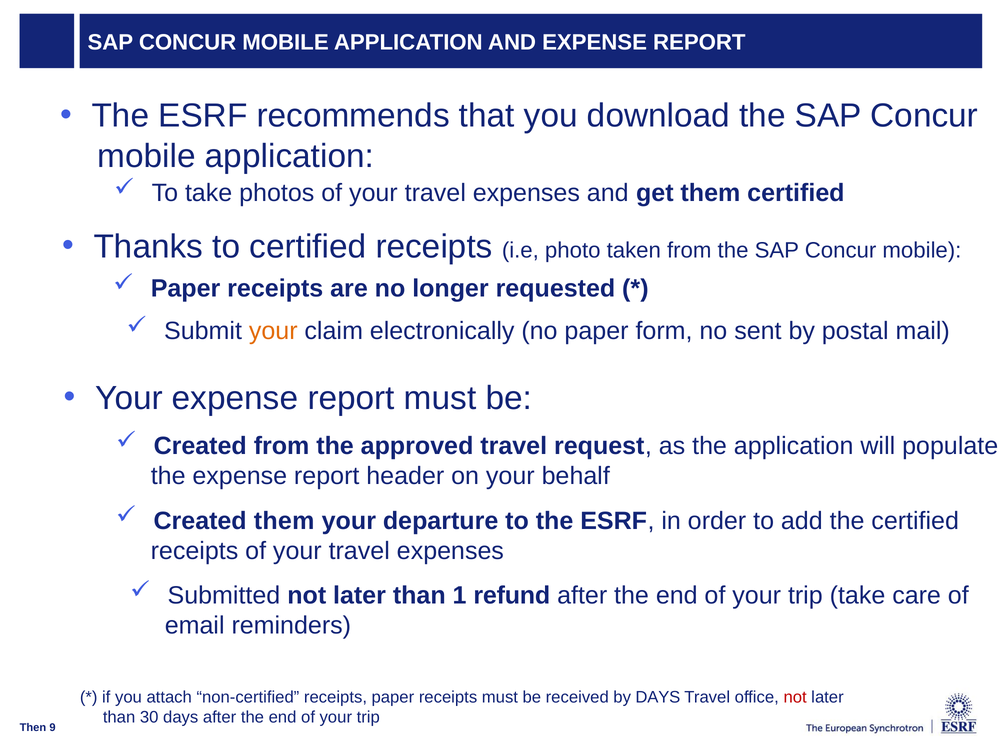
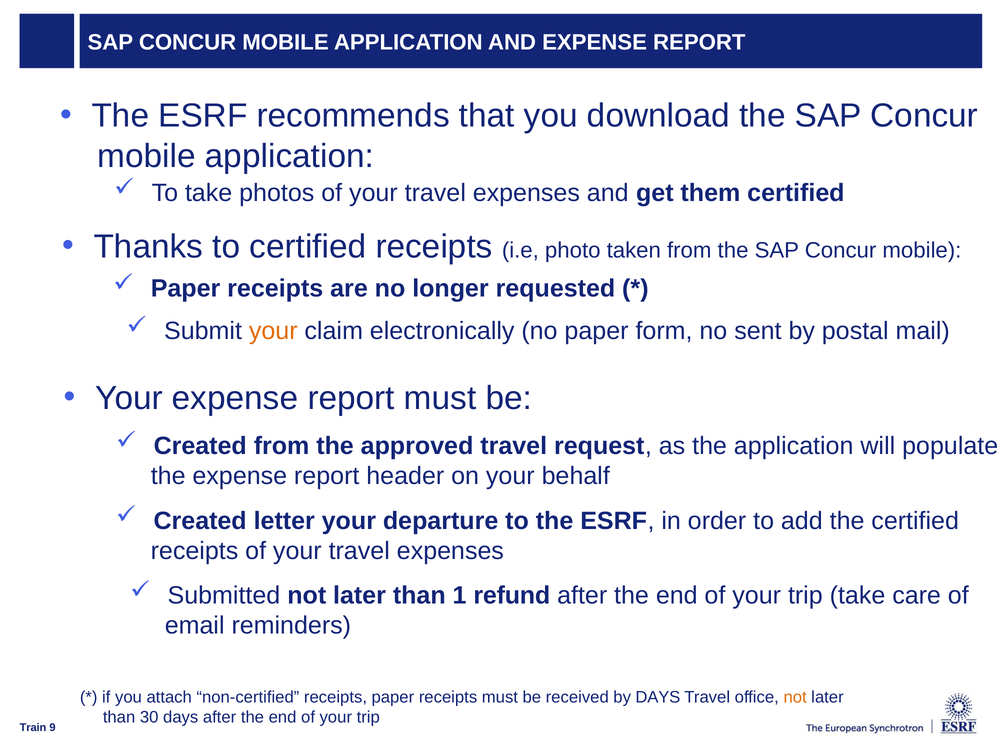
Created them: them -> letter
not at (795, 698) colour: red -> orange
Then: Then -> Train
